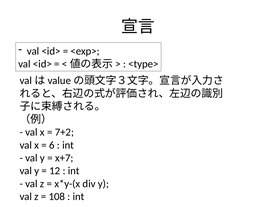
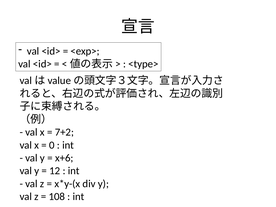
6: 6 -> 0
x+7: x+7 -> x+6
